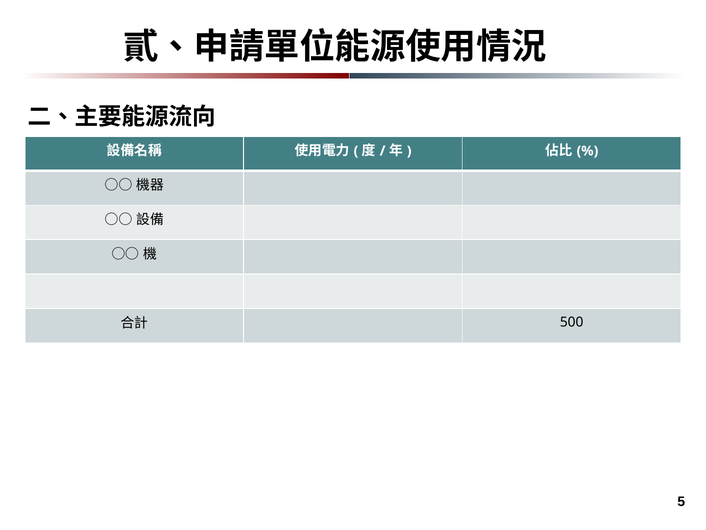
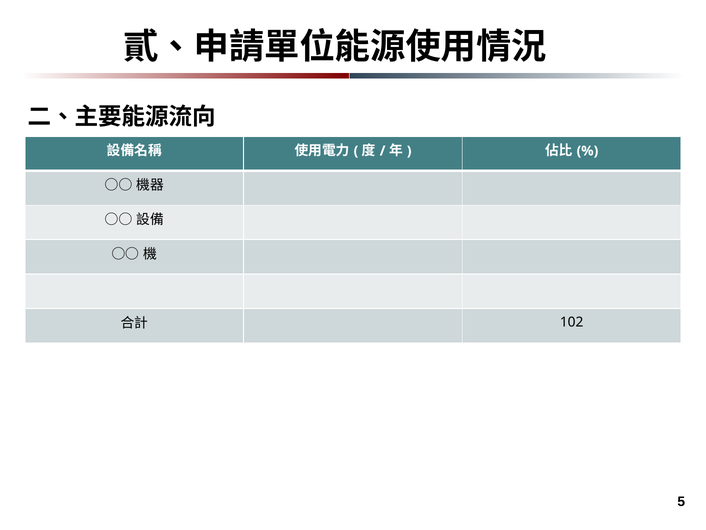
500: 500 -> 102
